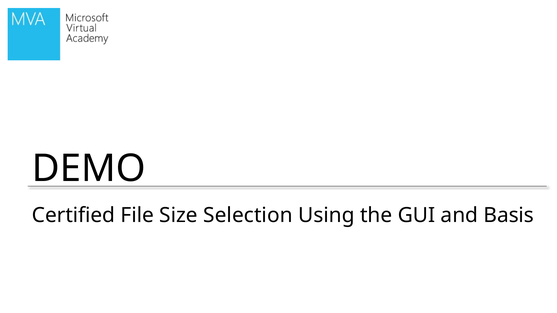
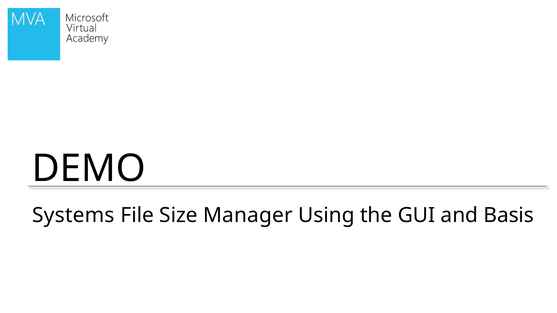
Certified: Certified -> Systems
Selection: Selection -> Manager
